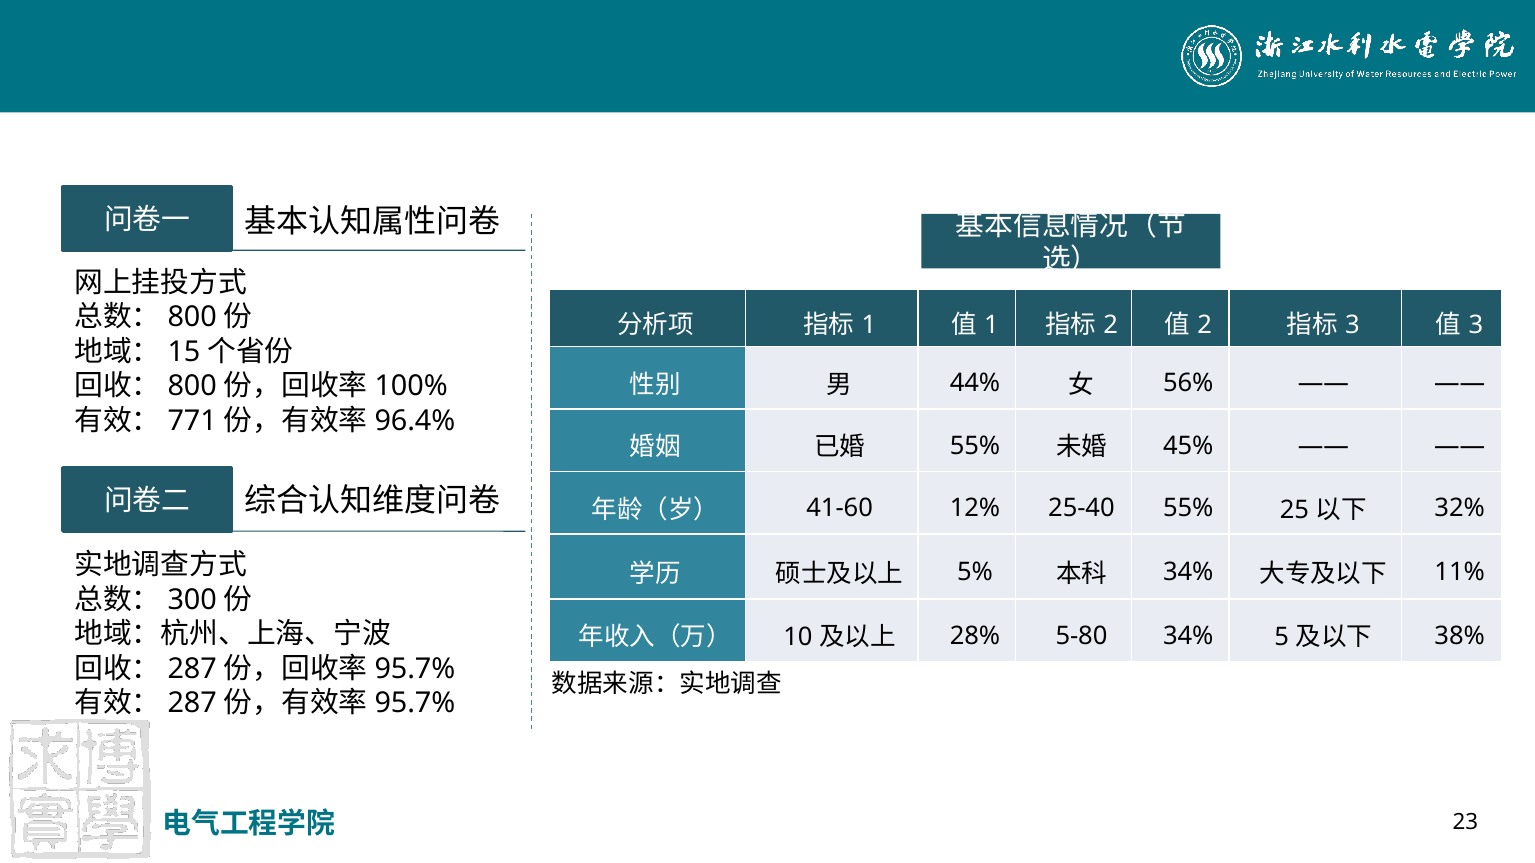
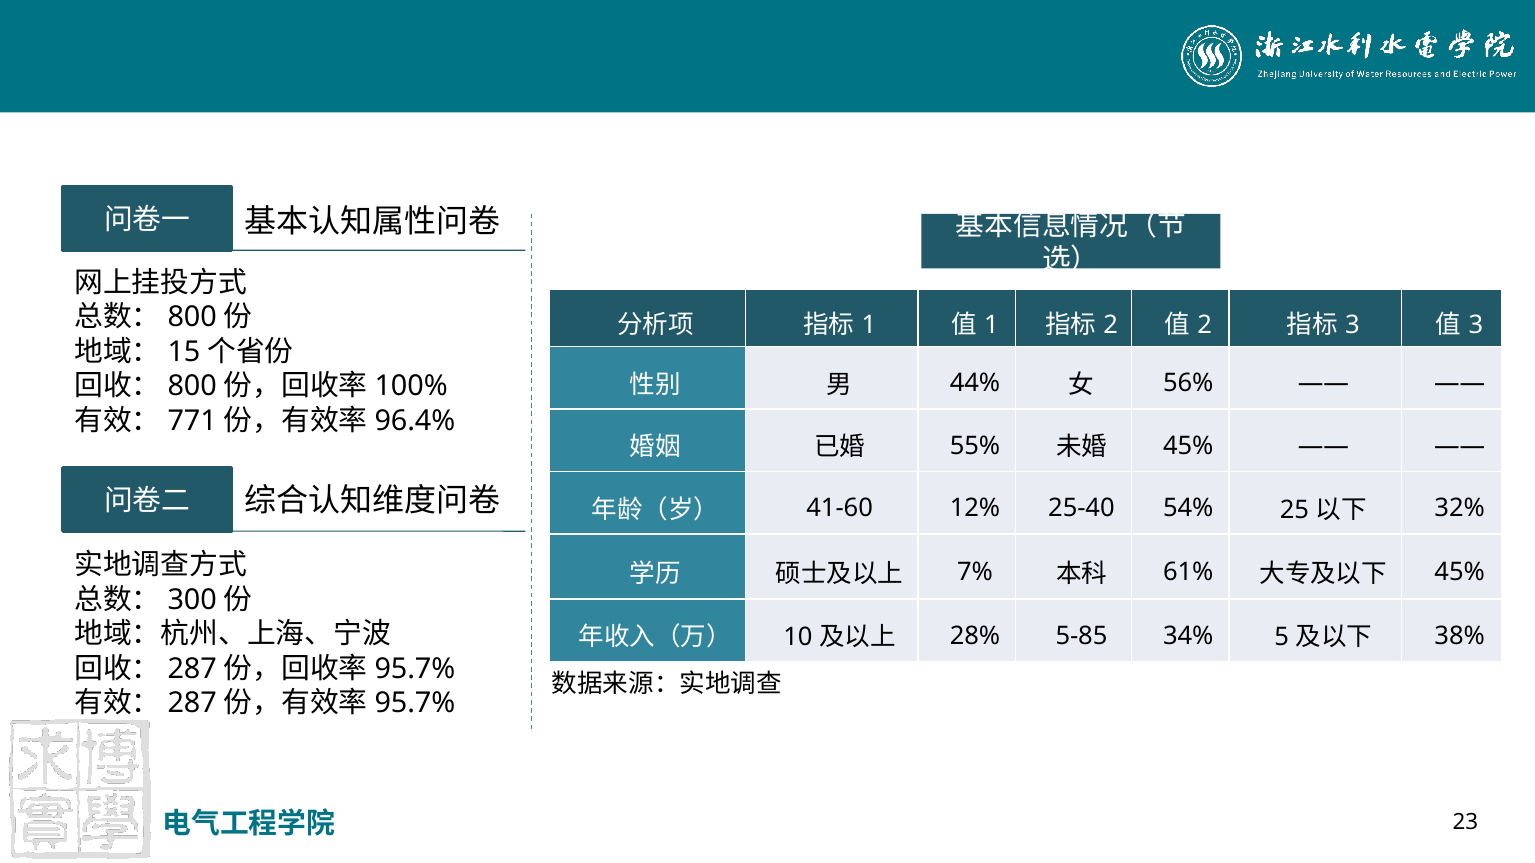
25-40 55%: 55% -> 54%
5%: 5% -> 7%
34% at (1188, 572): 34% -> 61%
11% at (1460, 572): 11% -> 45%
5-80: 5-80 -> 5-85
